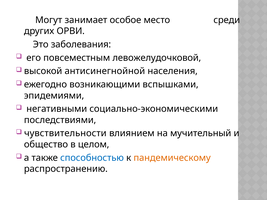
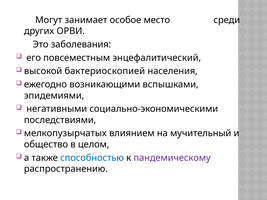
левожелудочковой: левожелудочковой -> энцефалитический
антисинегнойной: антисинегнойной -> бактериоскопией
чувствительности: чувствительности -> мелкопузырчатых
пандемическому colour: orange -> purple
